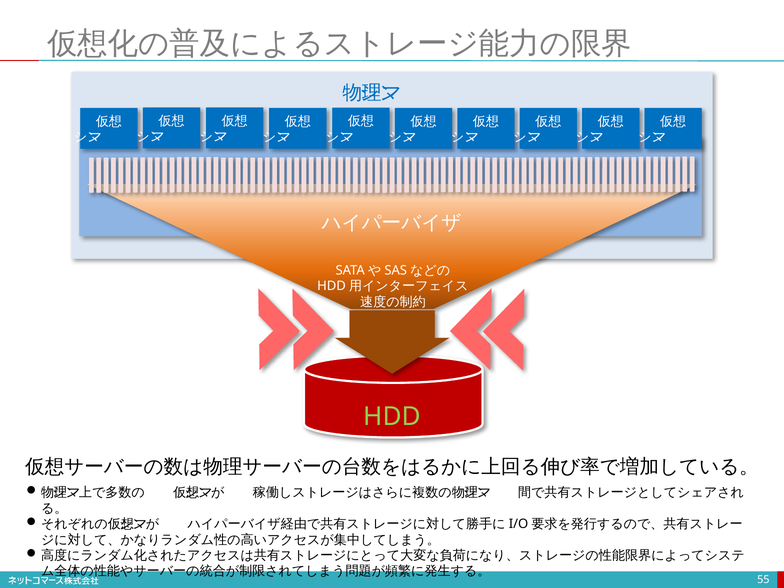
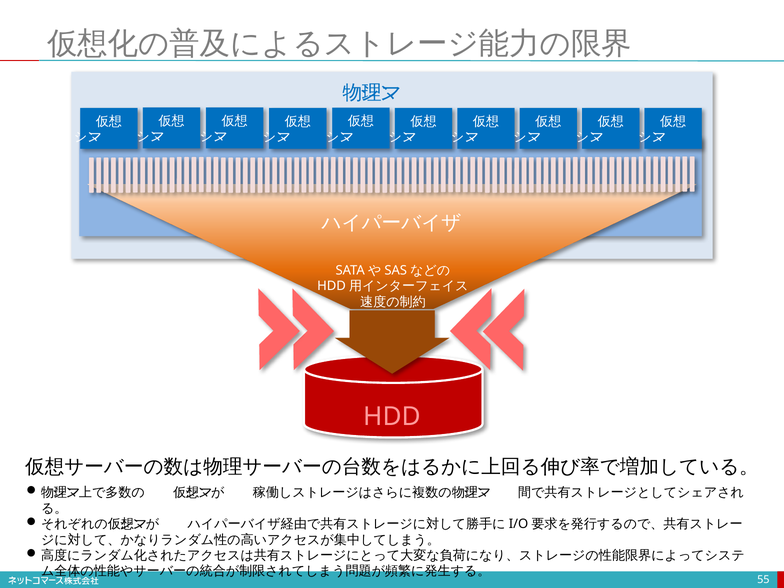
HDD colour: light green -> pink
